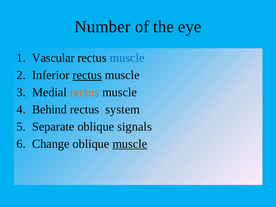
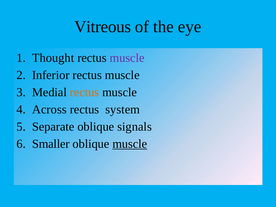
Number: Number -> Vitreous
Vascular: Vascular -> Thought
muscle at (127, 58) colour: blue -> purple
rectus at (87, 75) underline: present -> none
Behind: Behind -> Across
Change: Change -> Smaller
